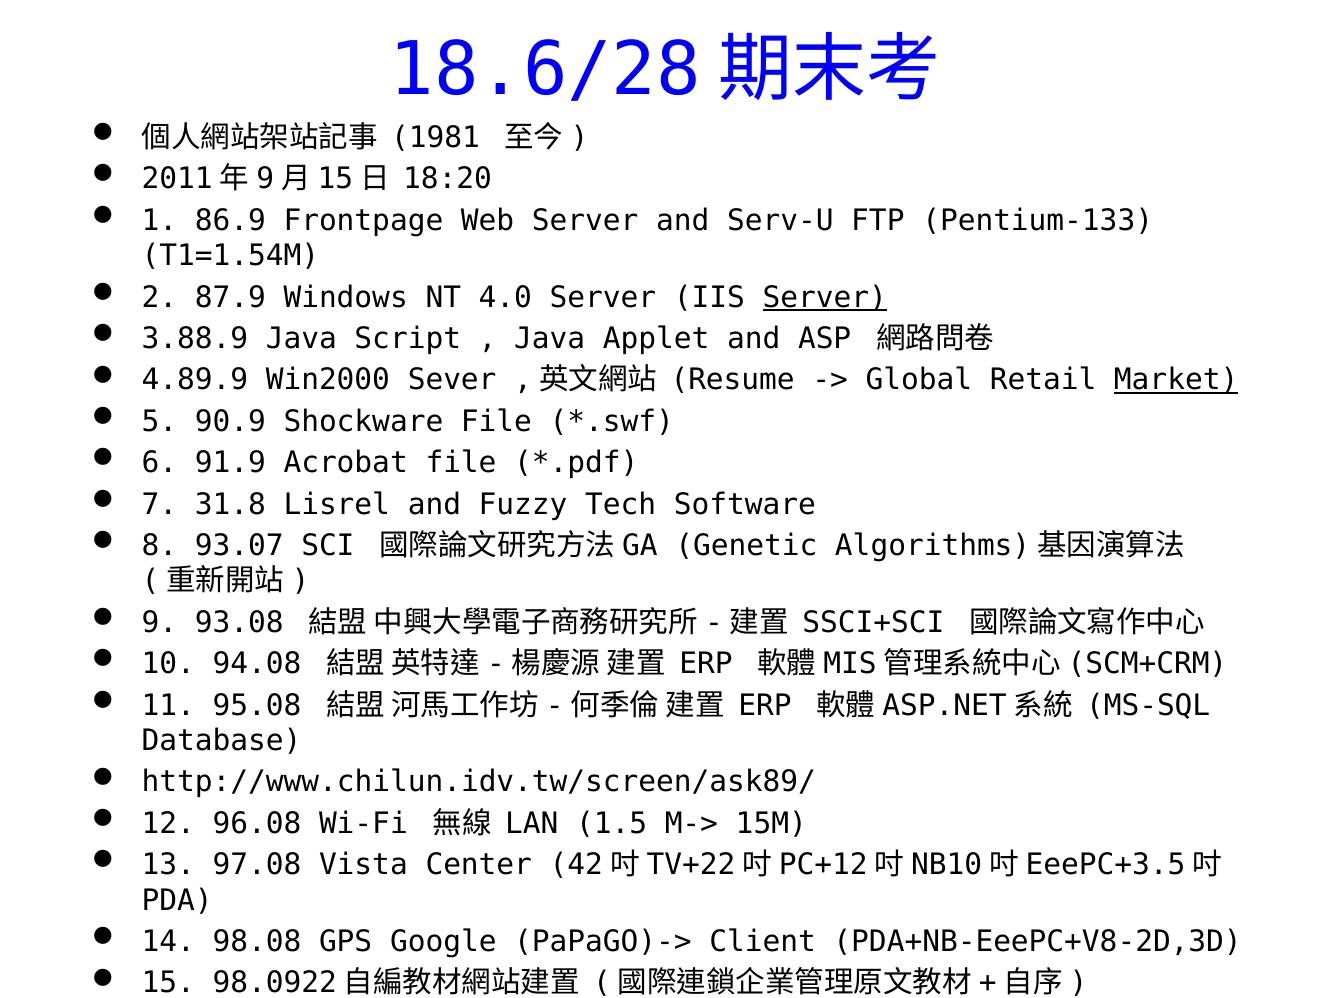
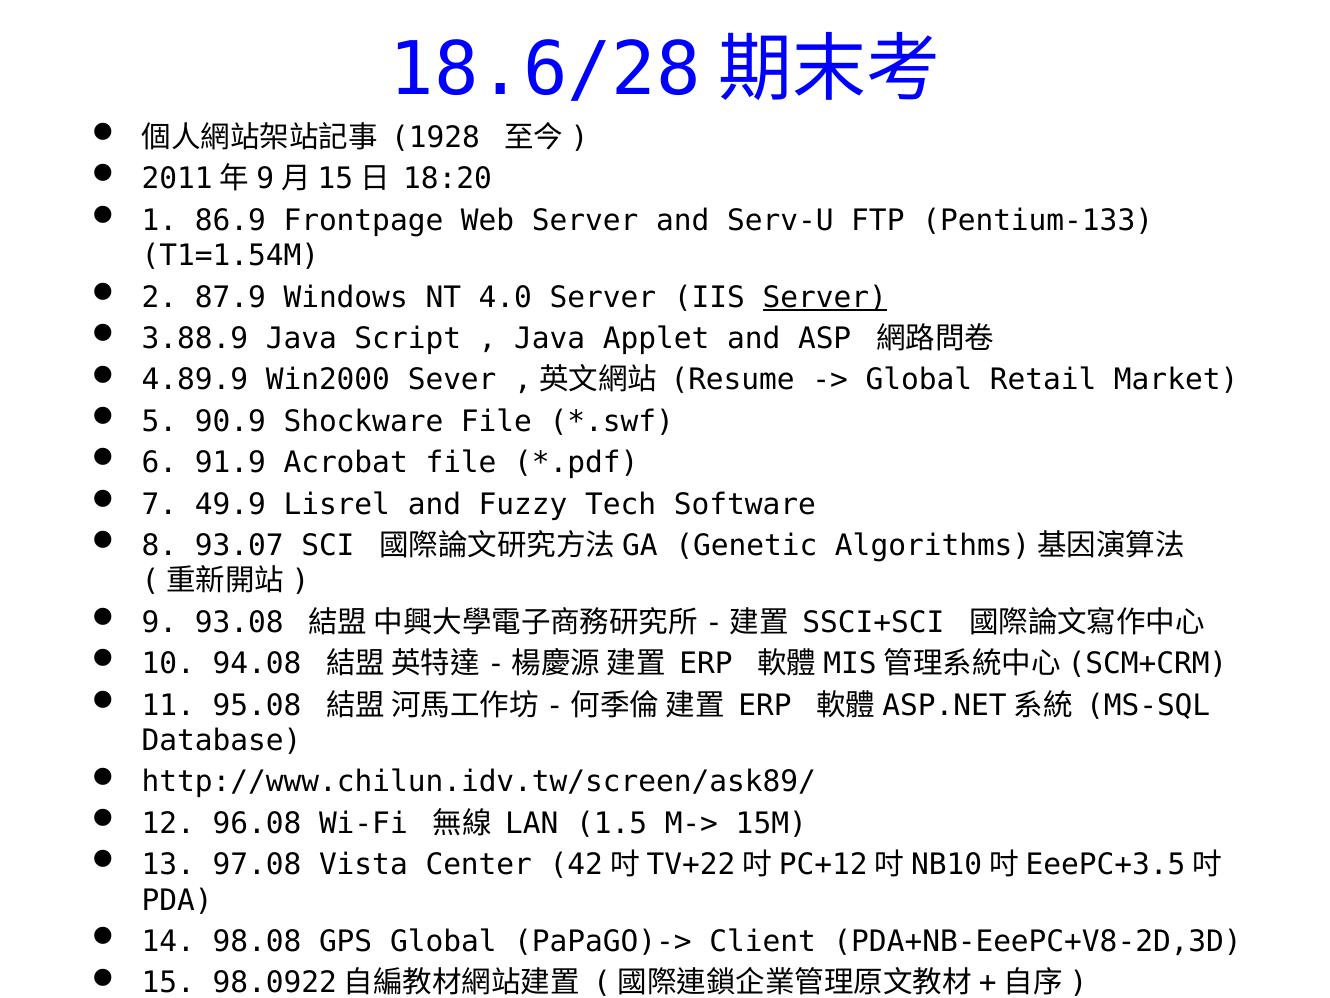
1981: 1981 -> 1928
Market underline: present -> none
31.8: 31.8 -> 49.9
GPS Google: Google -> Global
